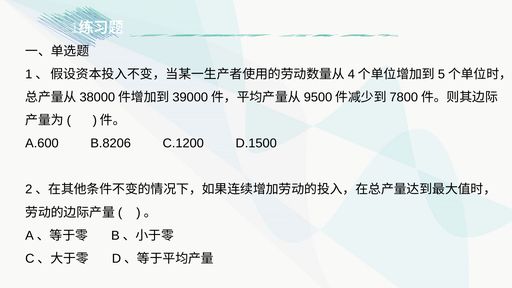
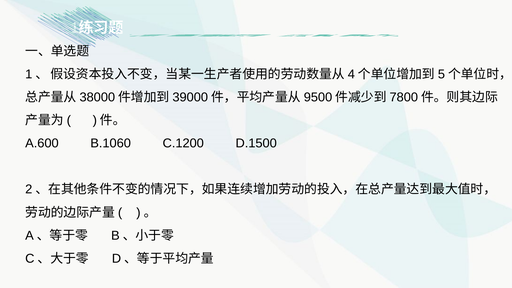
B.8206: B.8206 -> B.1060
